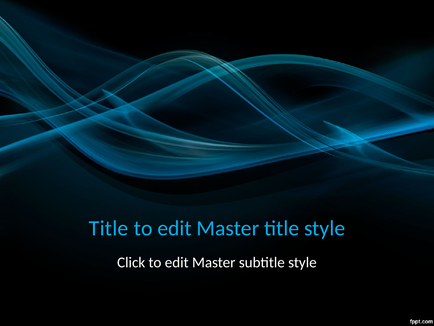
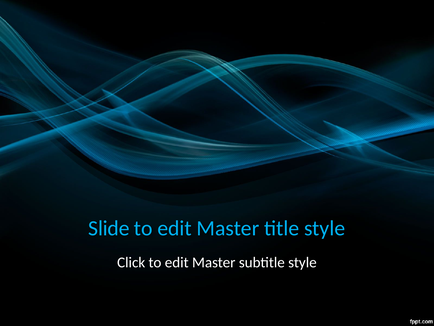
Title at (109, 228): Title -> Slide
